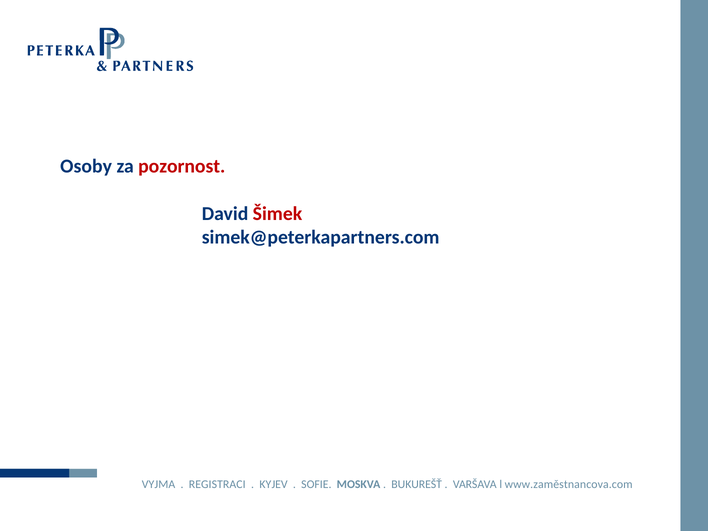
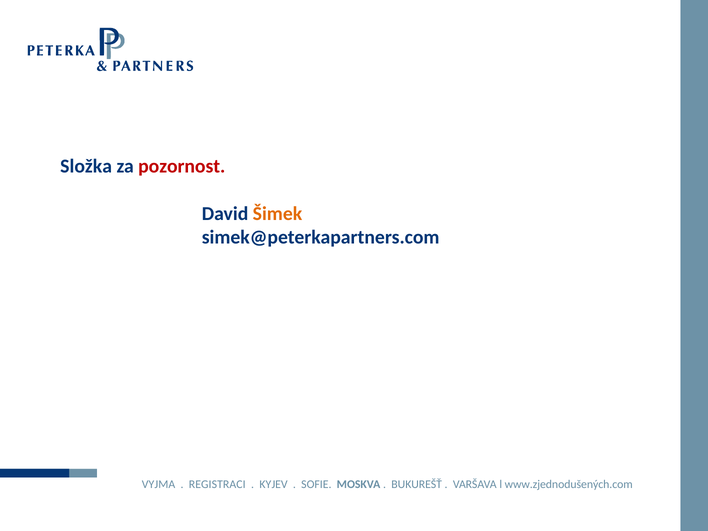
Osoby: Osoby -> Složka
Šimek colour: red -> orange
www.zaměstnancova.com: www.zaměstnancova.com -> www.zjednodušených.com
